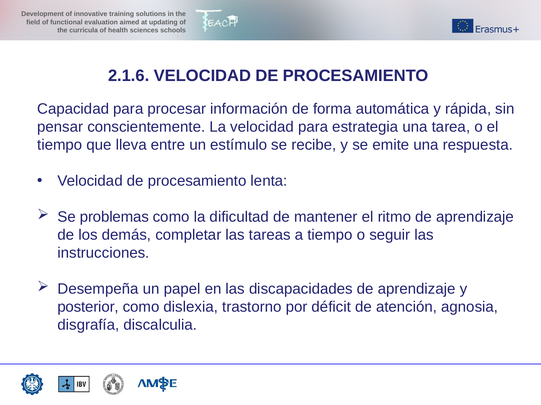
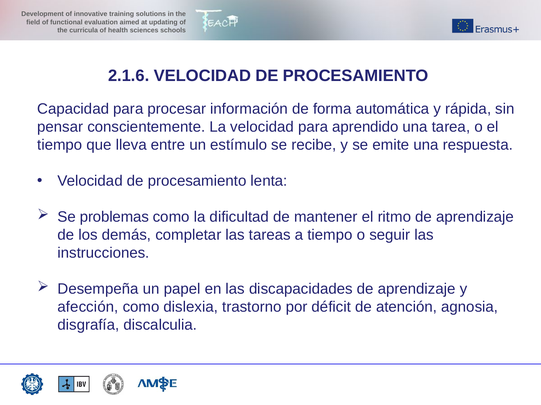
estrategia: estrategia -> aprendido
posterior: posterior -> afección
